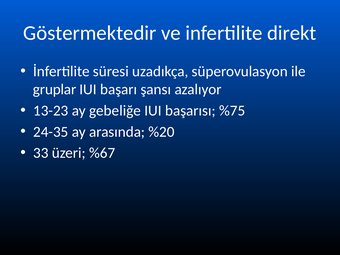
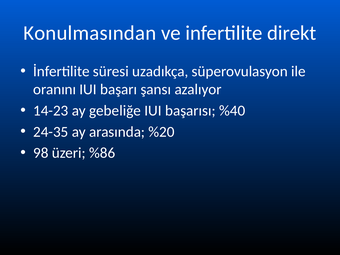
Göstermektedir: Göstermektedir -> Konulmasından
gruplar: gruplar -> oranını
13-23: 13-23 -> 14-23
%75: %75 -> %40
33: 33 -> 98
%67: %67 -> %86
